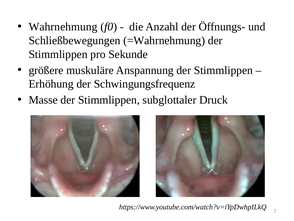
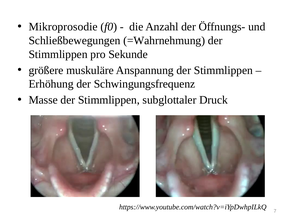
Wahrnehmung: Wahrnehmung -> Mikroprosodie
